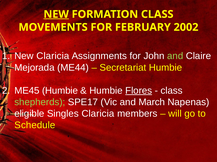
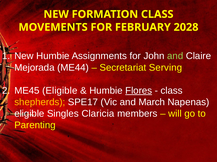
NEW at (56, 14) underline: present -> none
2002: 2002 -> 2028
New Claricia: Claricia -> Humbie
Secretariat Humbie: Humbie -> Serving
ME45 Humbie: Humbie -> Eligible
shepherds colour: light green -> yellow
Schedule: Schedule -> Parenting
